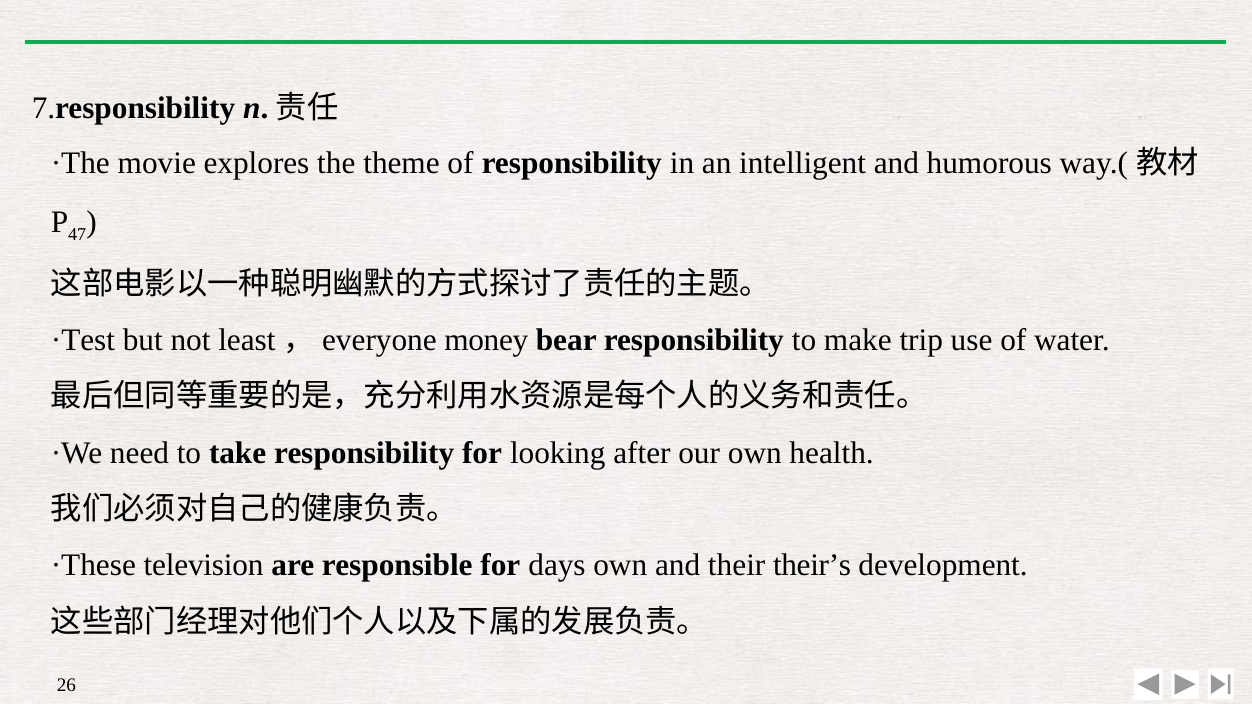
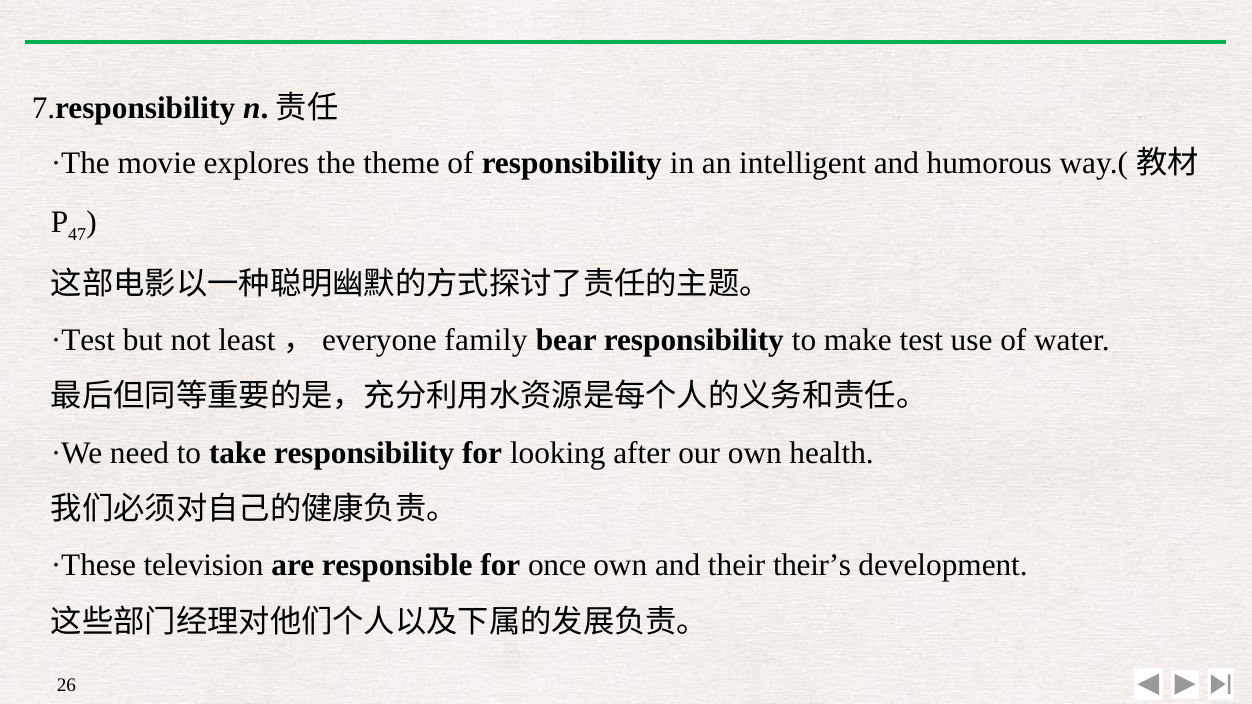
money: money -> family
trip: trip -> test
days: days -> once
